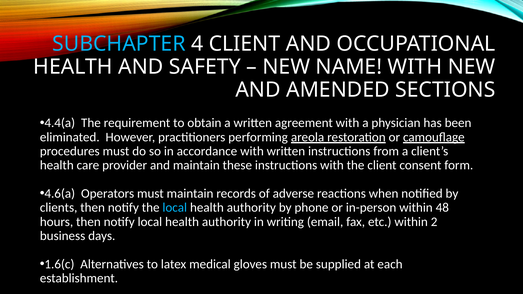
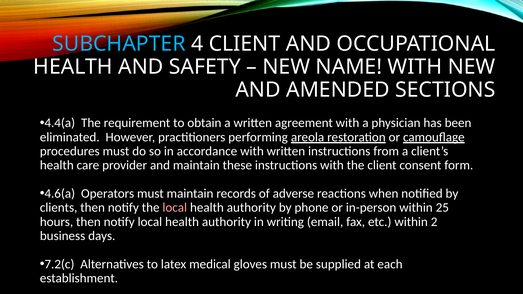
local at (175, 208) colour: light blue -> pink
48: 48 -> 25
1.6(c: 1.6(c -> 7.2(c
